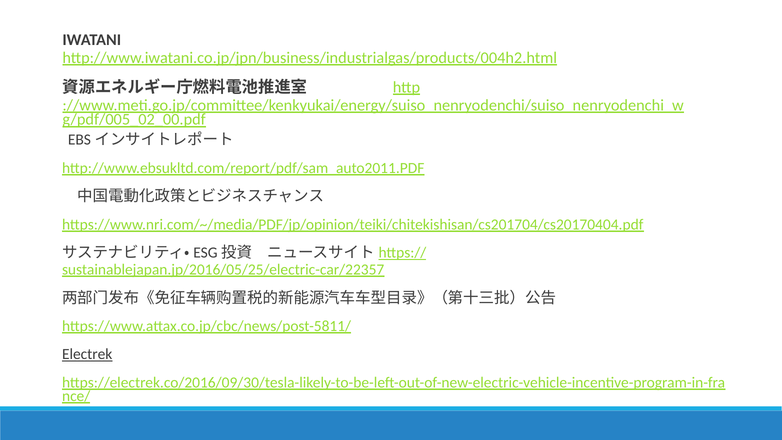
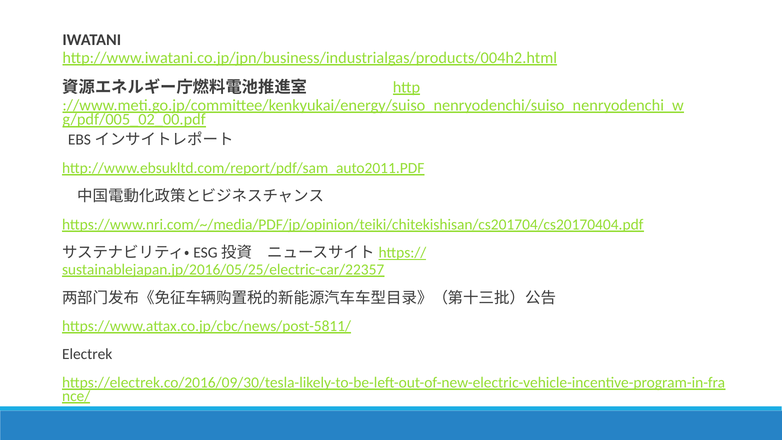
Electrek underline: present -> none
